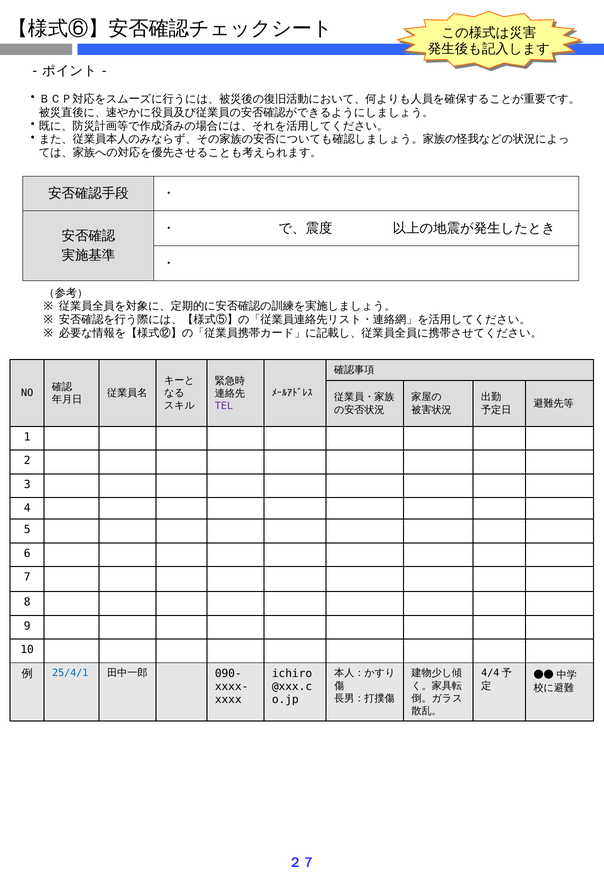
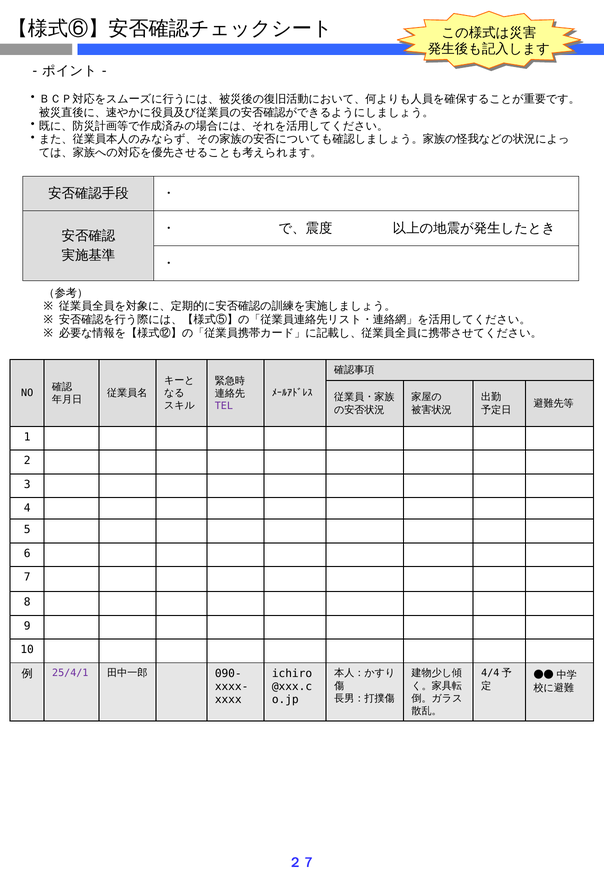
25/4/1 colour: blue -> purple
